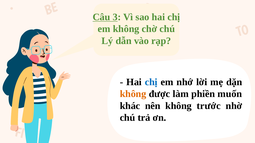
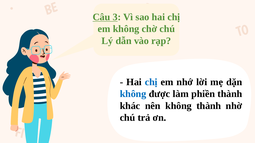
không at (133, 94) colour: orange -> blue
phiền muốn: muốn -> thành
không trước: trước -> thành
